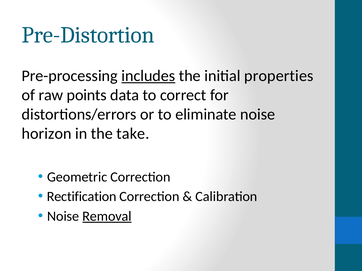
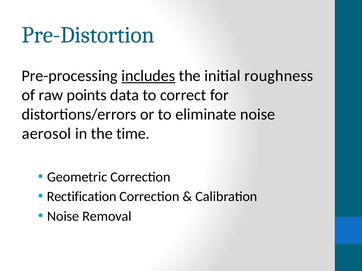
properties: properties -> roughness
horizon: horizon -> aerosol
take: take -> time
Removal underline: present -> none
